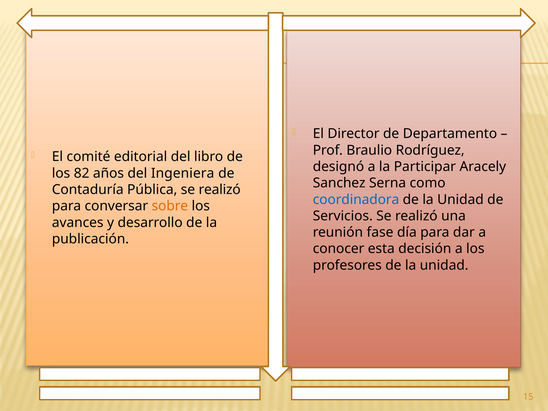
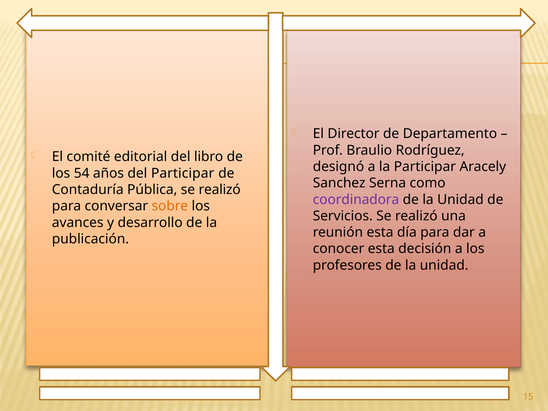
82: 82 -> 54
del Ingeniera: Ingeniera -> Participar
coordinadora colour: blue -> purple
reunión fase: fase -> esta
